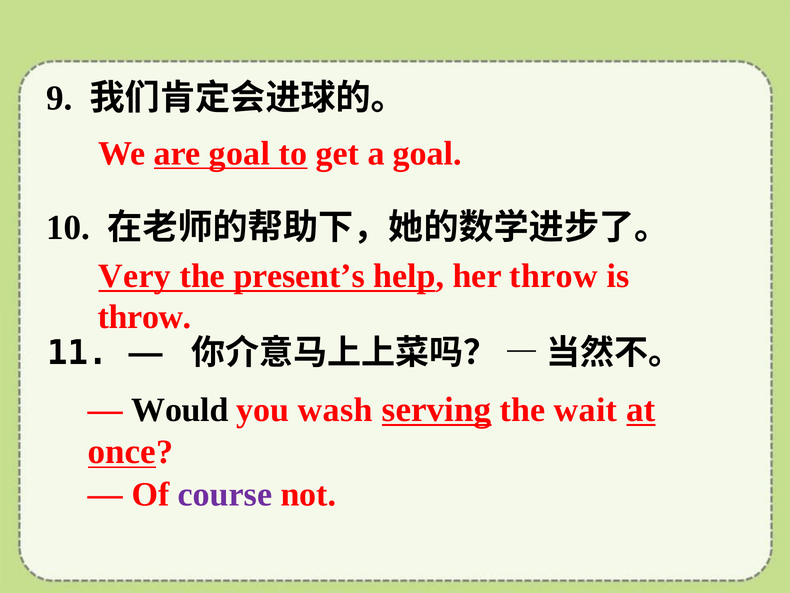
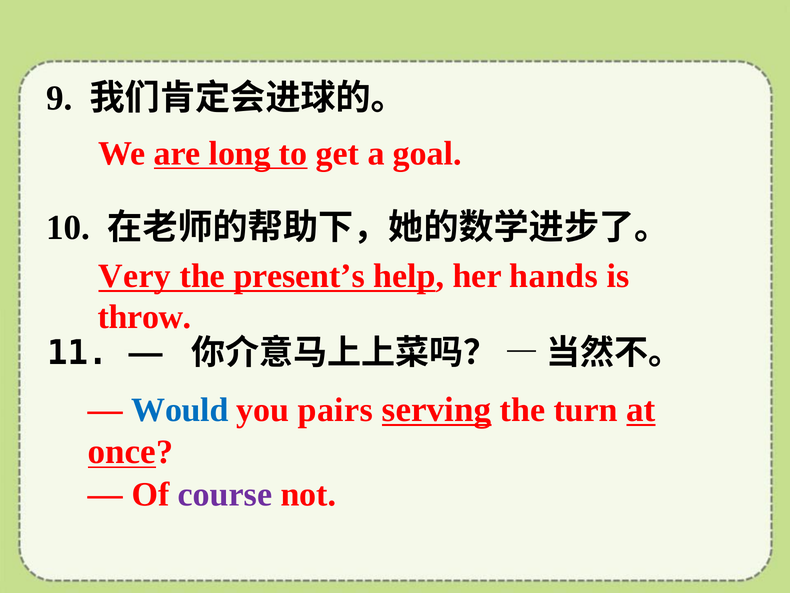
are goal: goal -> long
her throw: throw -> hands
Would colour: black -> blue
wash: wash -> pairs
wait: wait -> turn
